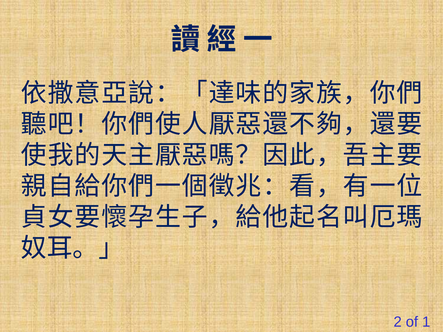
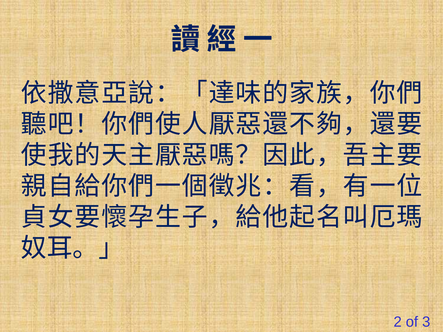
1: 1 -> 3
